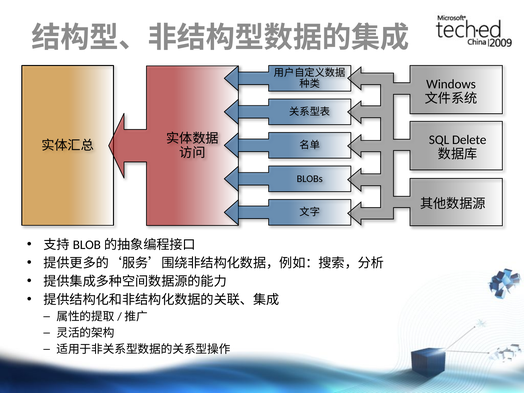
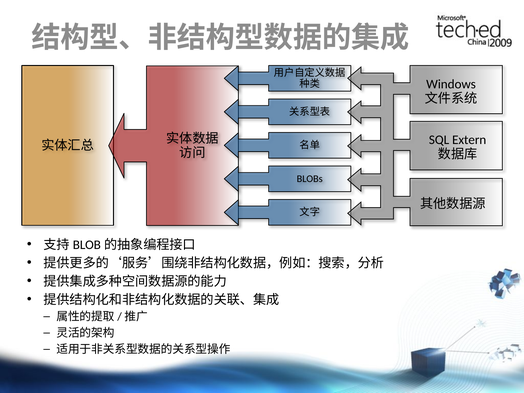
Delete: Delete -> Extern
